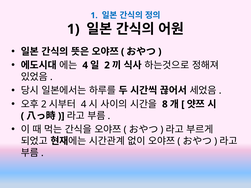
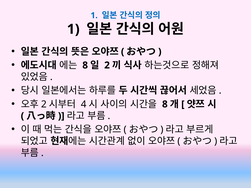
4 at (85, 65): 4 -> 8
